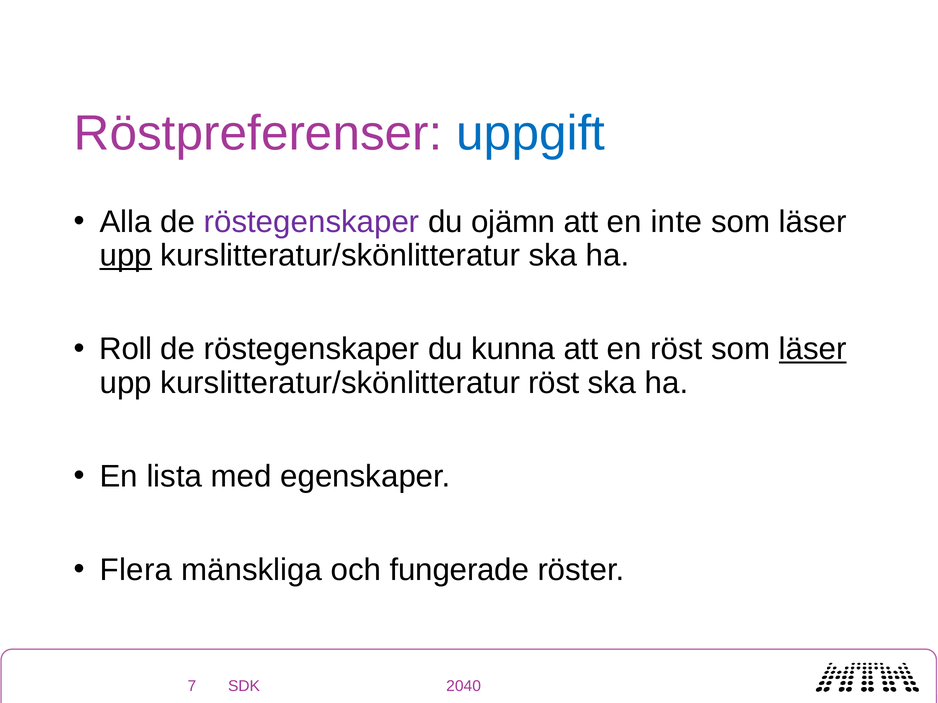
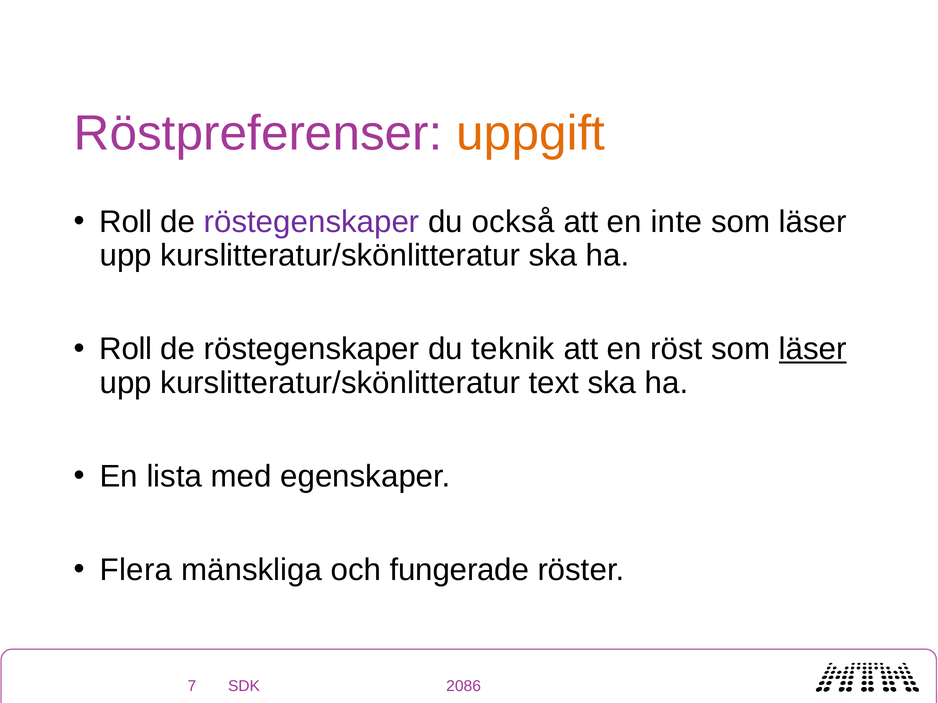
uppgift colour: blue -> orange
Alla at (126, 222): Alla -> Roll
ojämn: ojämn -> också
upp at (126, 256) underline: present -> none
kunna: kunna -> teknik
kurslitteratur/skönlitteratur röst: röst -> text
2040: 2040 -> 2086
